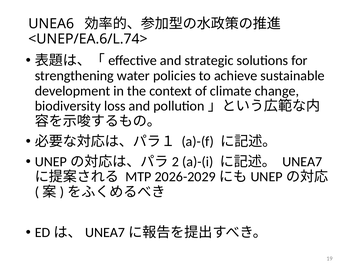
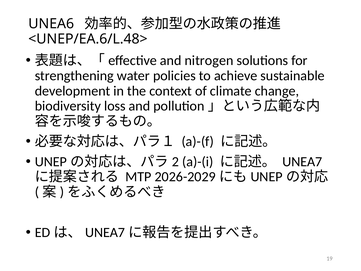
<UNEP/EA.6/L.74>: <UNEP/EA.6/L.74> -> <UNEP/EA.6/L.48>
strategic: strategic -> nitrogen
